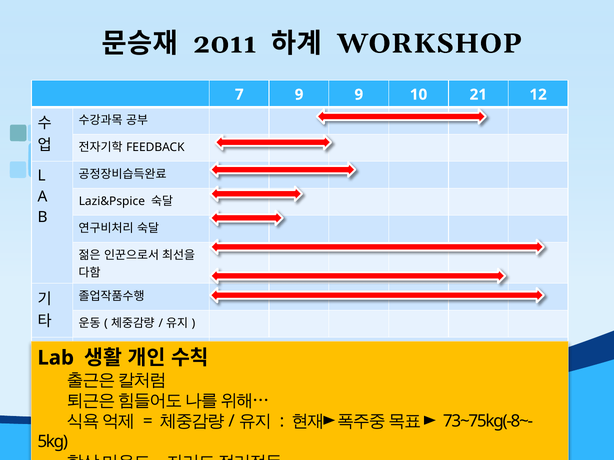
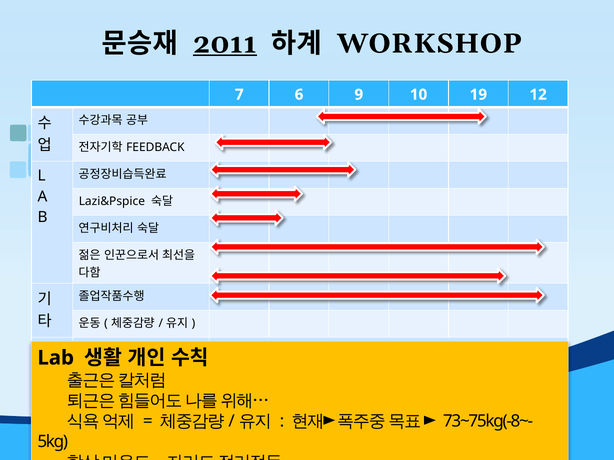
2011 underline: none -> present
7 9: 9 -> 6
21: 21 -> 19
